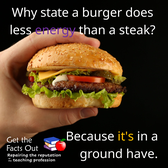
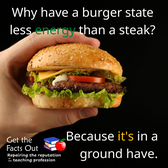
Why state: state -> have
does: does -> state
energy colour: purple -> green
